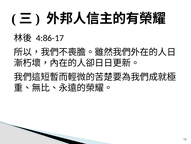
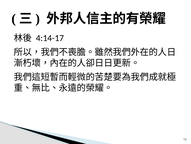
4:86-17: 4:86-17 -> 4:14-17
